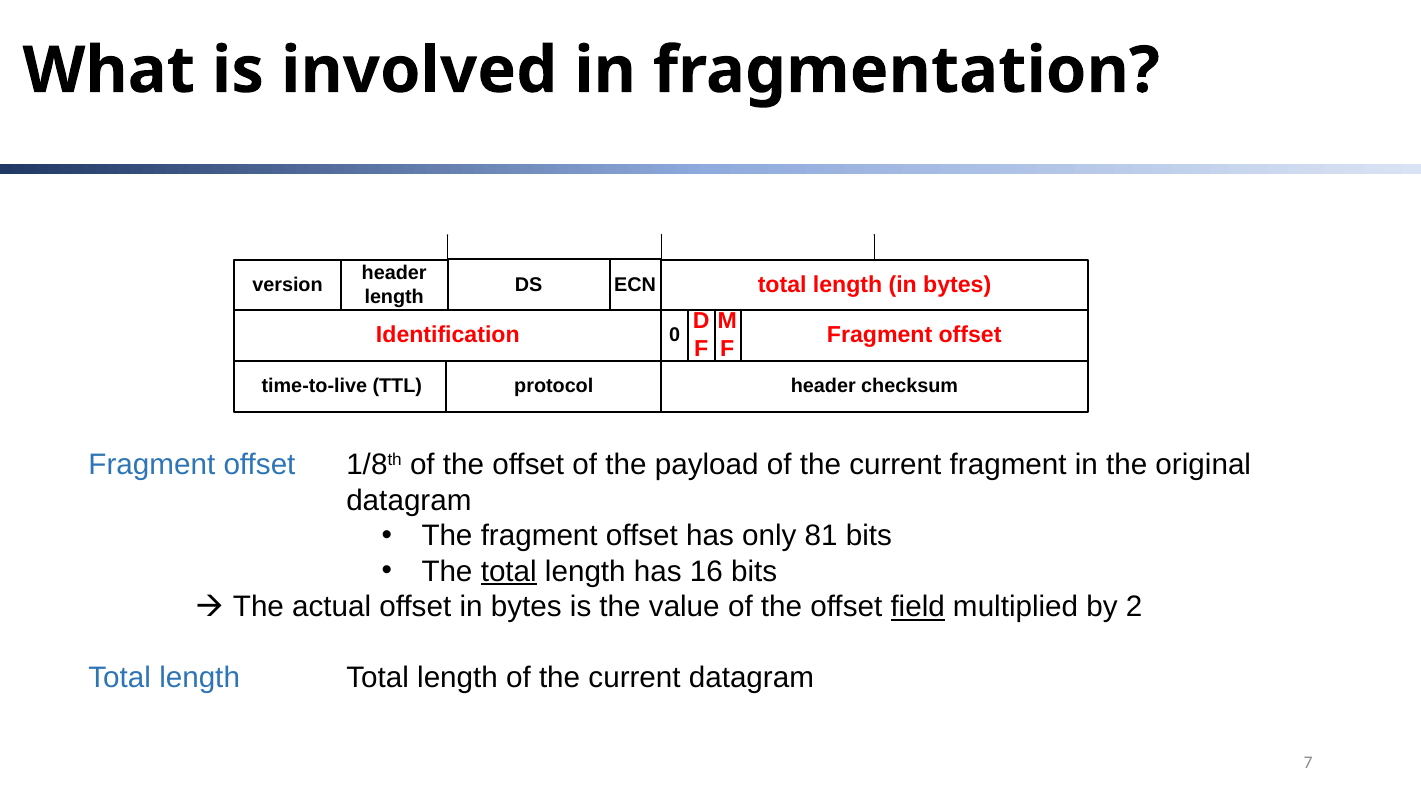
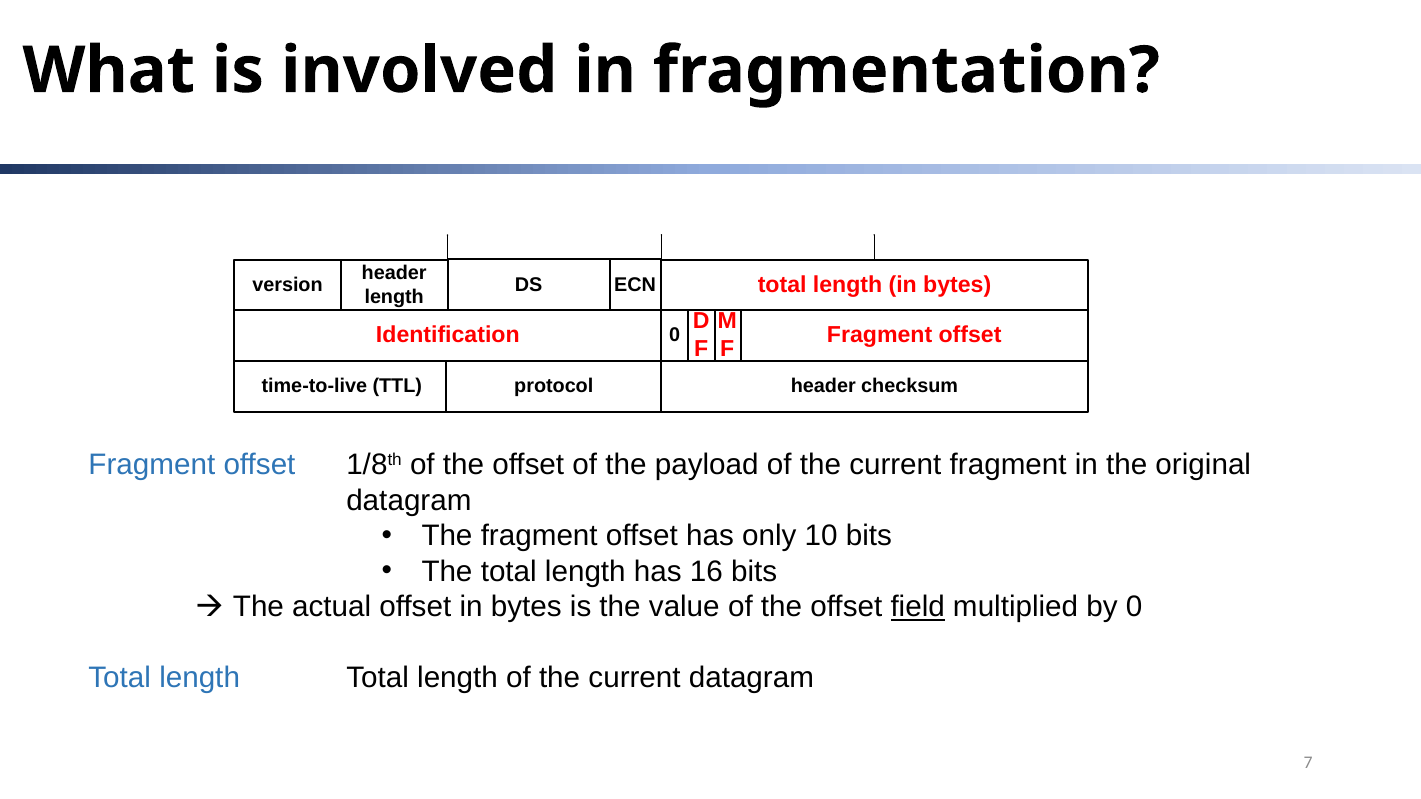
81: 81 -> 10
total at (509, 572) underline: present -> none
by 2: 2 -> 0
